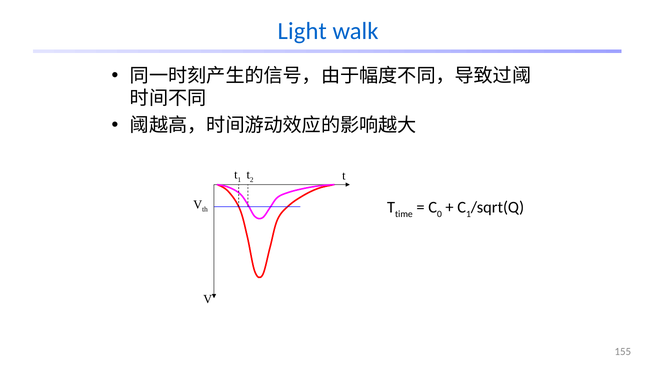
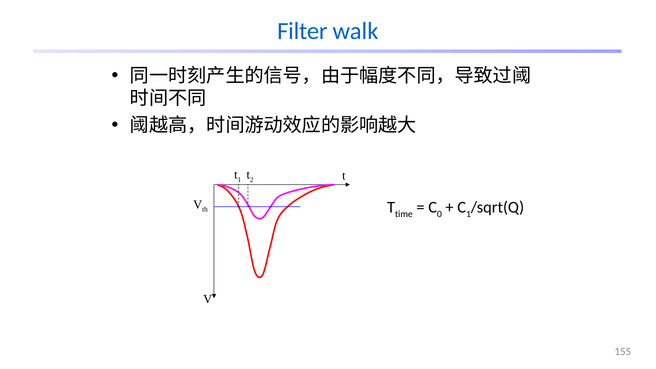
Light: Light -> Filter
